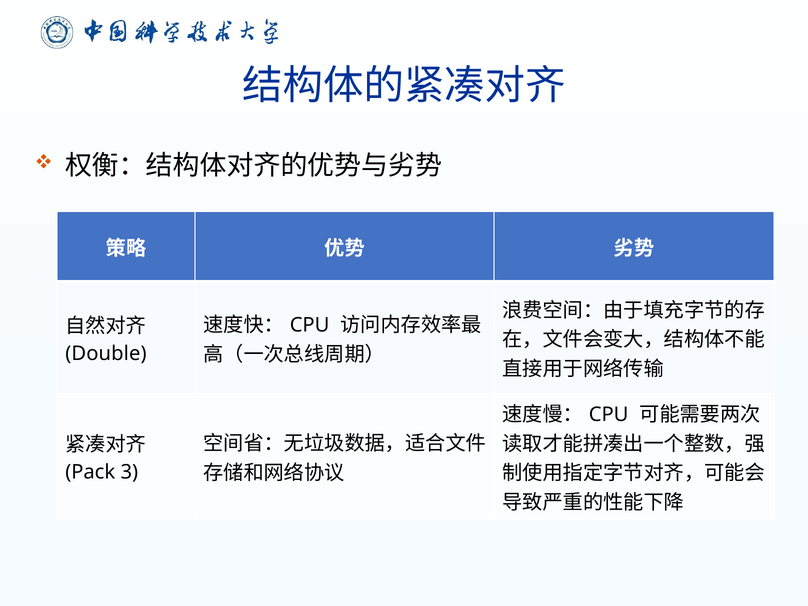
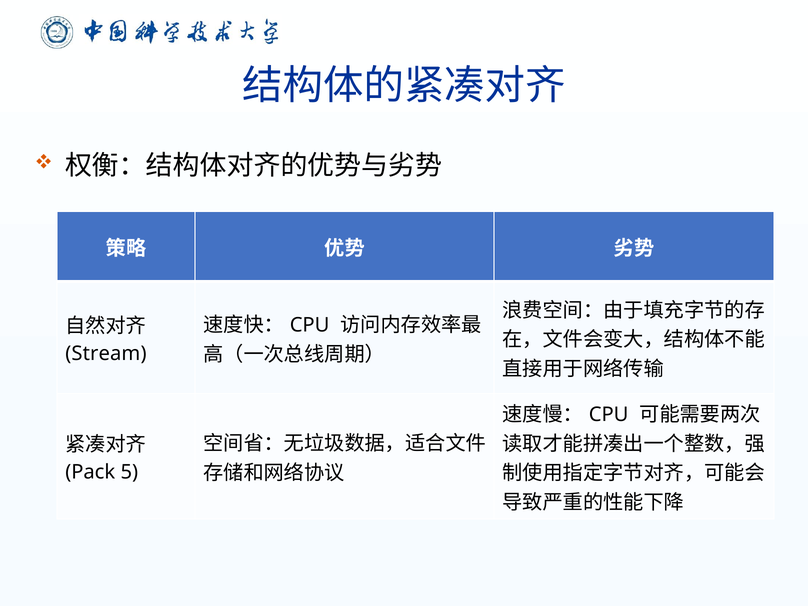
Double: Double -> Stream
3: 3 -> 5
